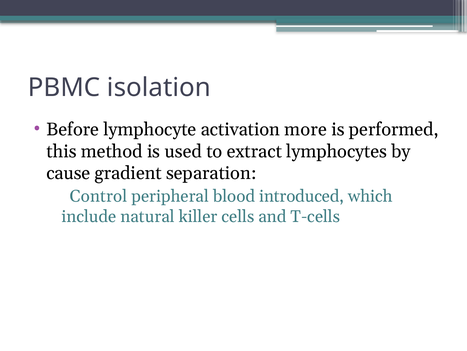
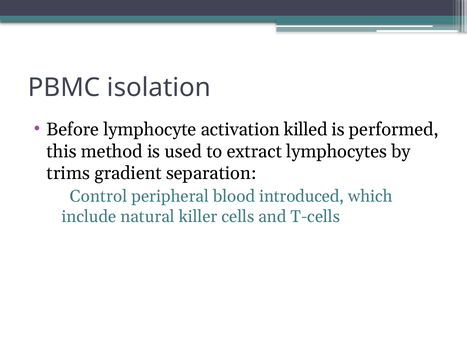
more: more -> killed
cause: cause -> trims
